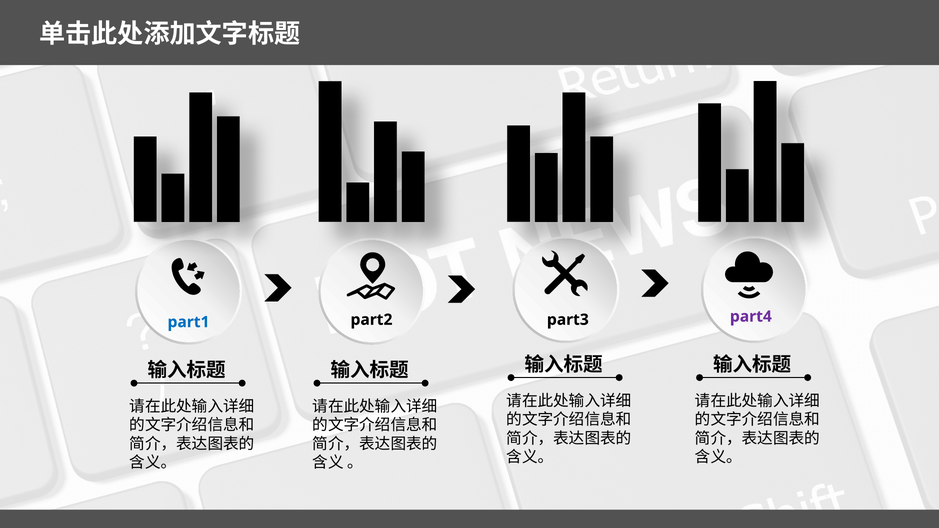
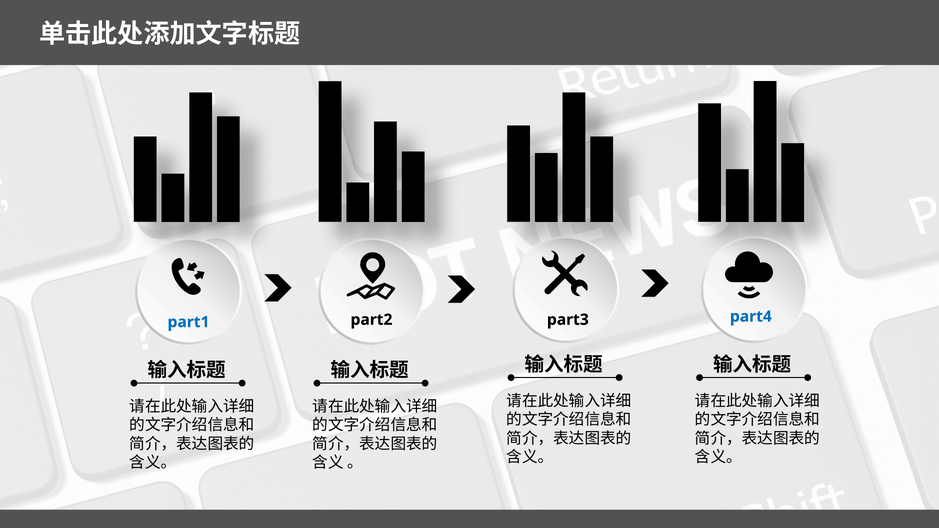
part4 colour: purple -> blue
